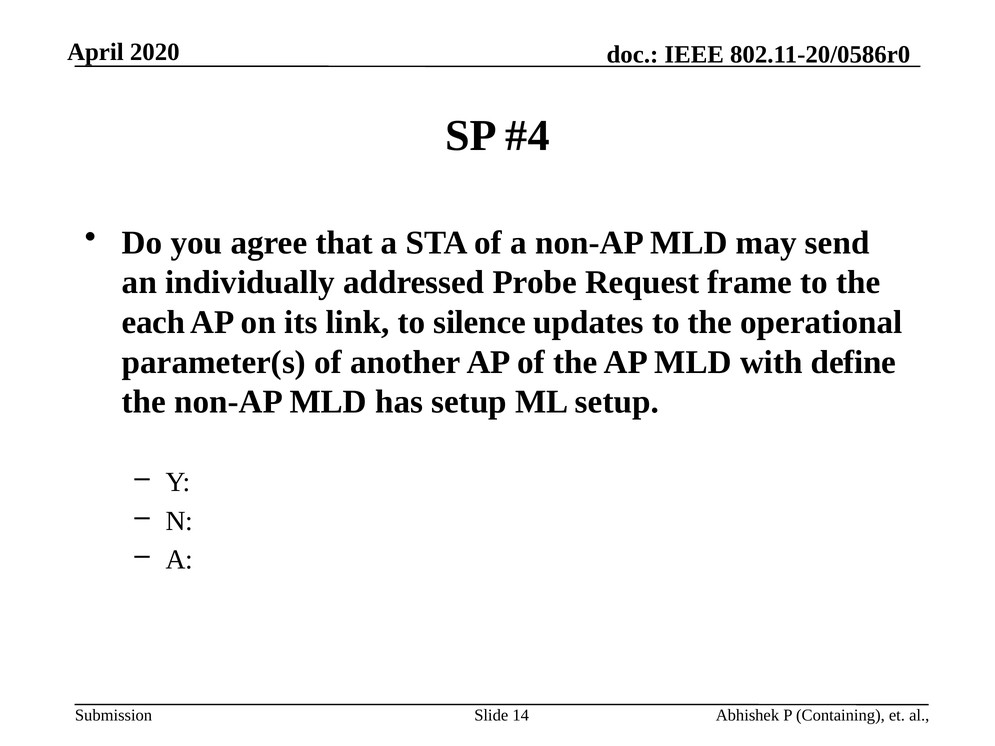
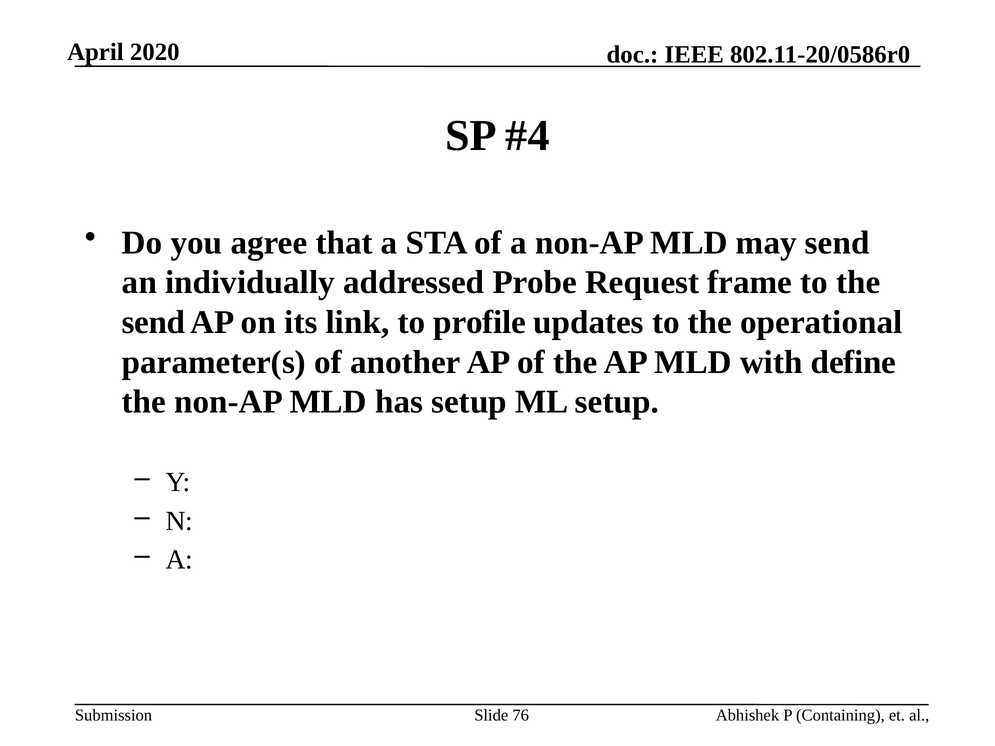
each at (153, 322): each -> send
silence: silence -> profile
14: 14 -> 76
